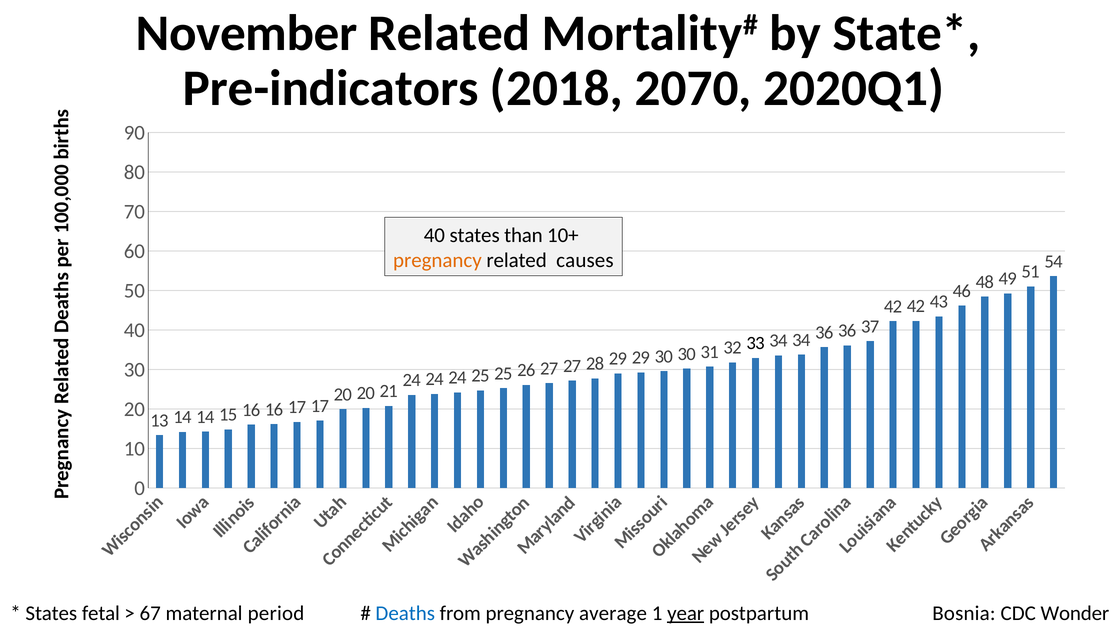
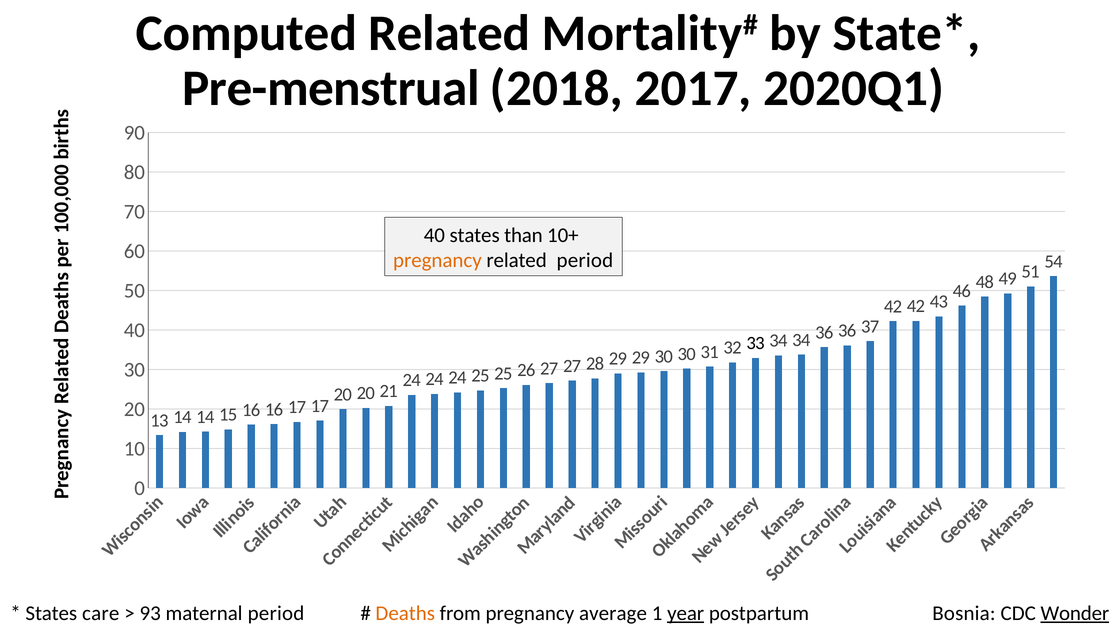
November: November -> Computed
Pre-indicators: Pre-indicators -> Pre-menstrual
2070: 2070 -> 2017
related causes: causes -> period
fetal: fetal -> care
67: 67 -> 93
Deaths colour: blue -> orange
Wonder underline: none -> present
